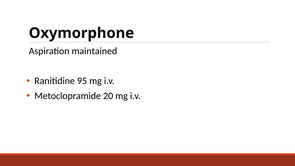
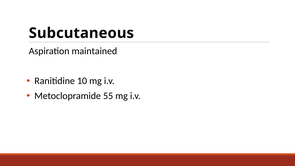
Oxymorphone: Oxymorphone -> Subcutaneous
95: 95 -> 10
20: 20 -> 55
